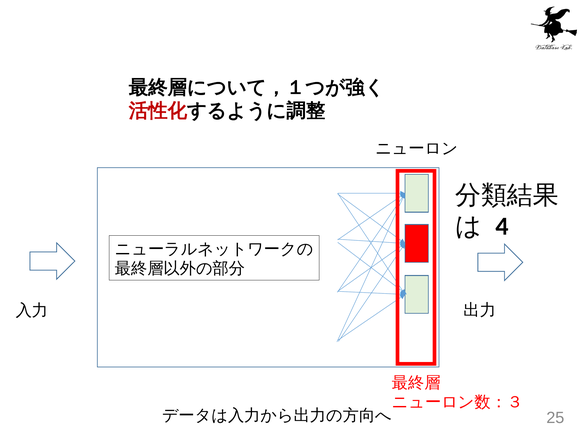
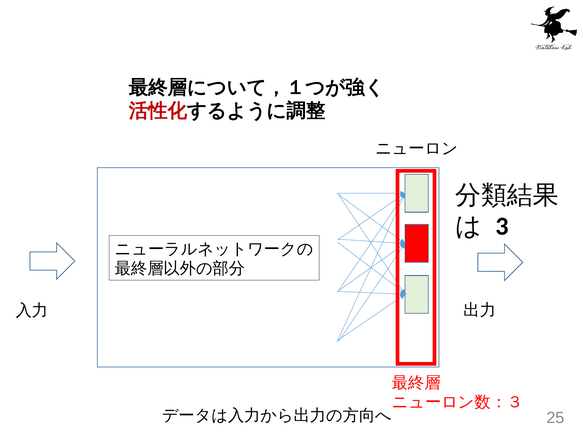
4: 4 -> 3
